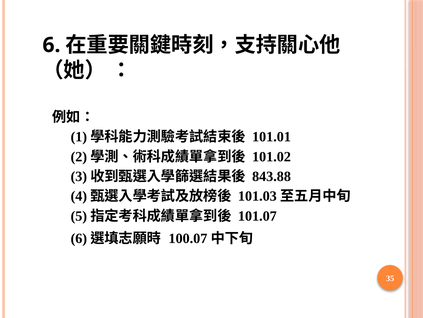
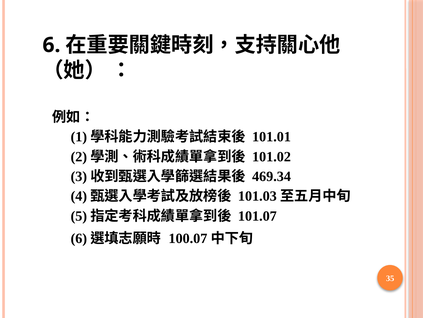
843.88: 843.88 -> 469.34
